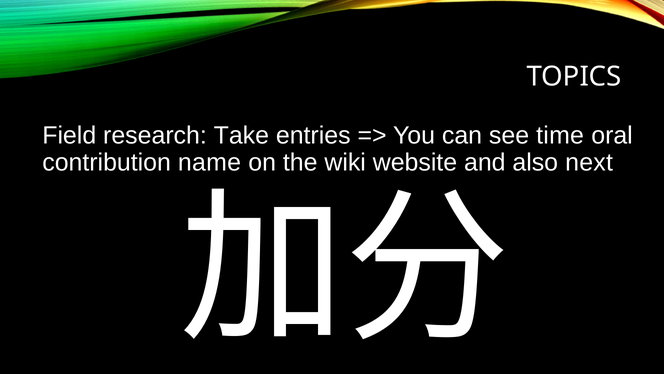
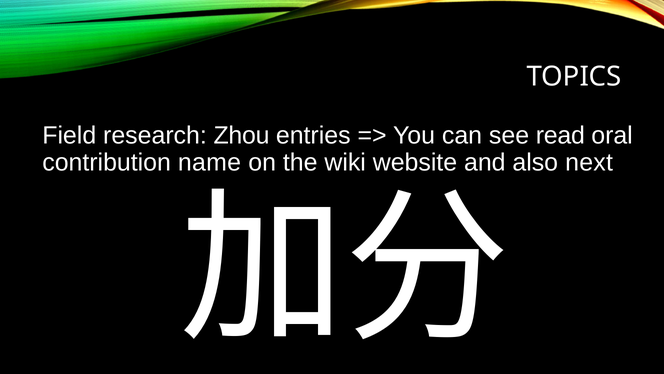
Take: Take -> Zhou
time: time -> read
